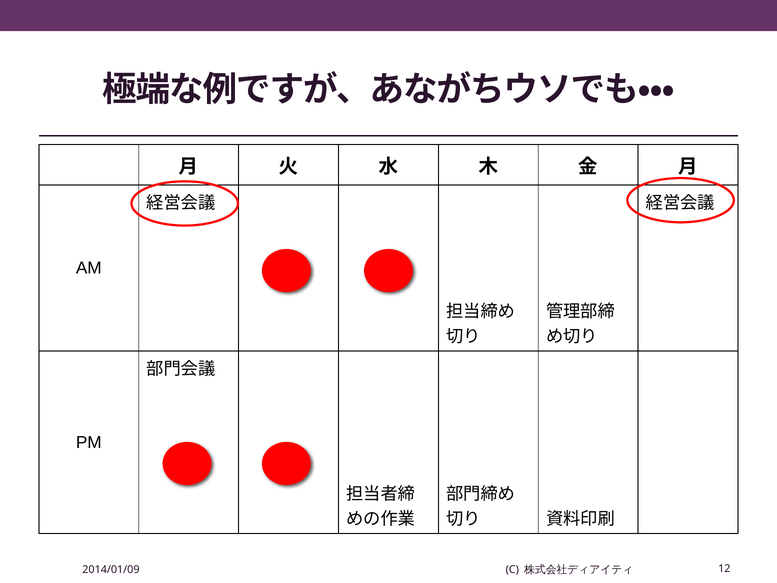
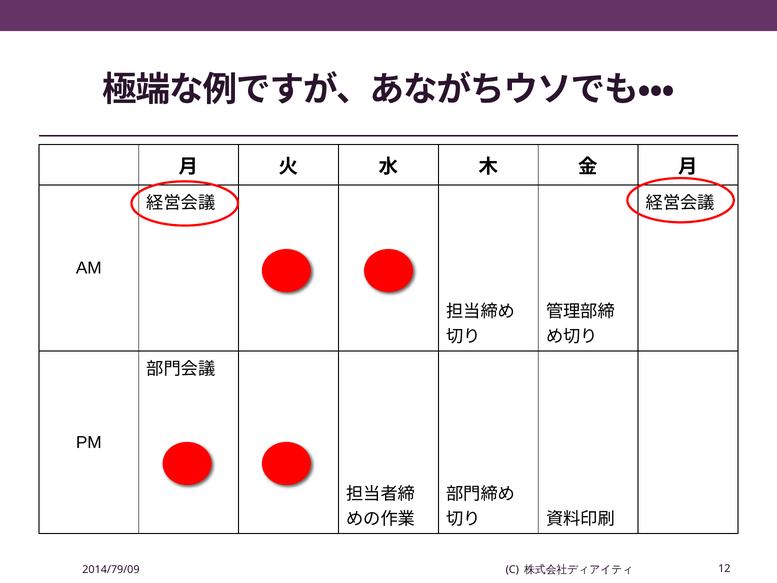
2014/01/09: 2014/01/09 -> 2014/79/09
